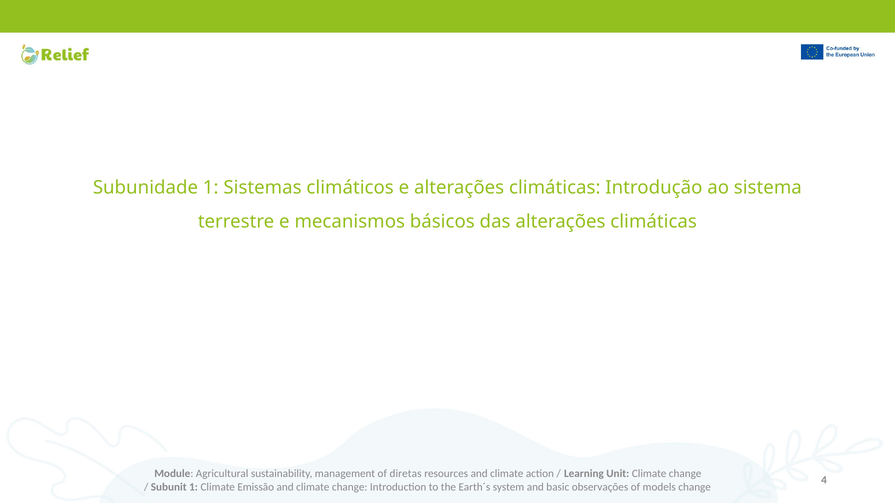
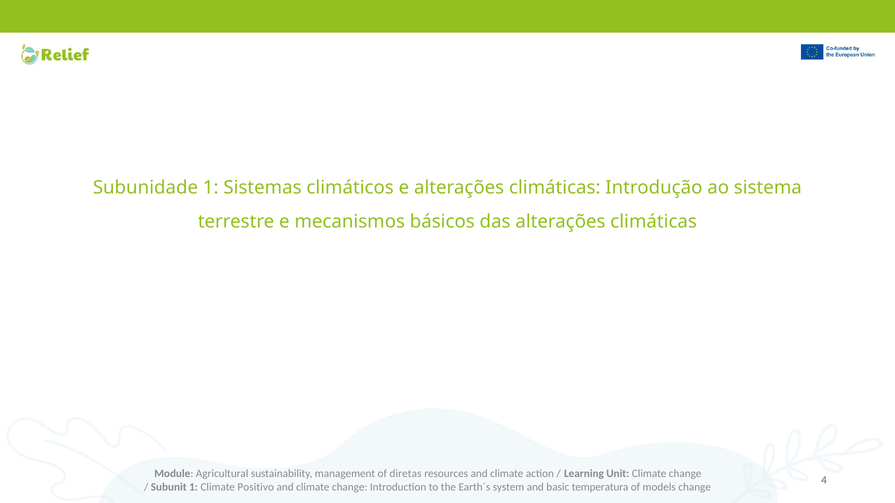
Emissão: Emissão -> Positivo
observações: observações -> temperatura
